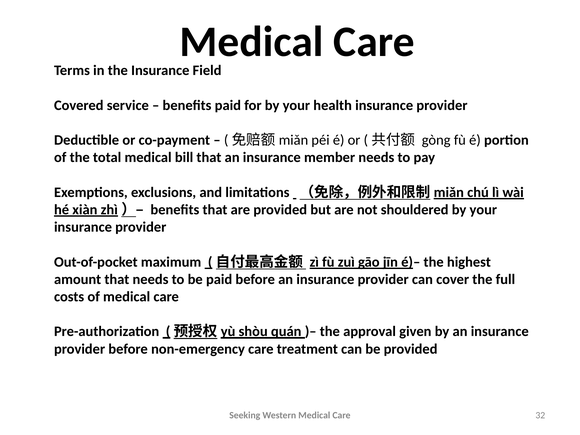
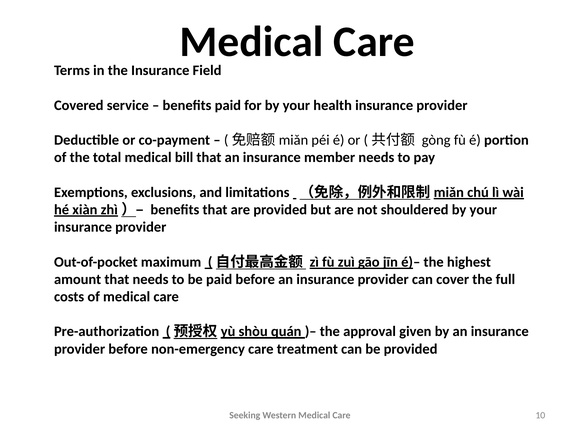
32: 32 -> 10
